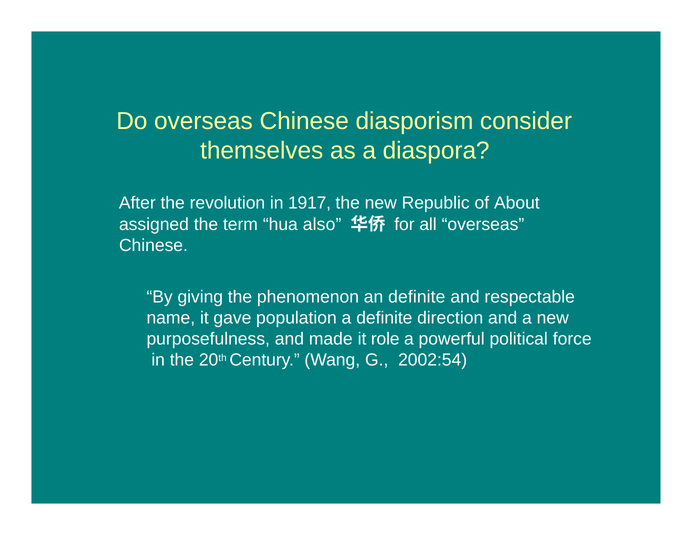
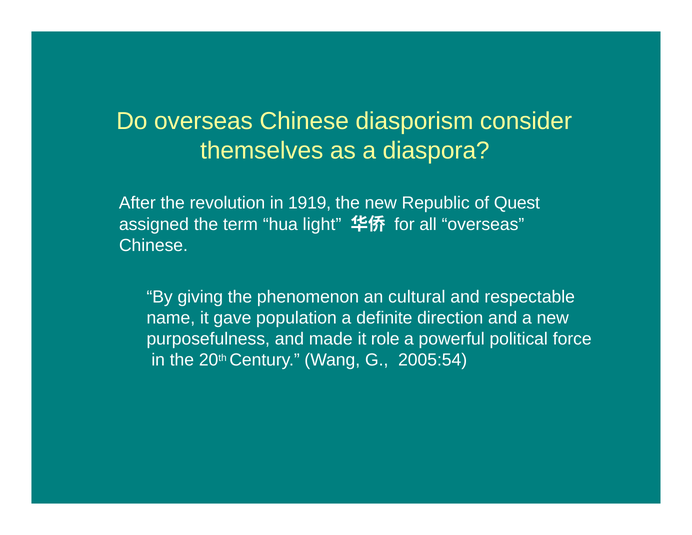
1917: 1917 -> 1919
About: About -> Quest
also: also -> light
an definite: definite -> cultural
2002:54: 2002:54 -> 2005:54
